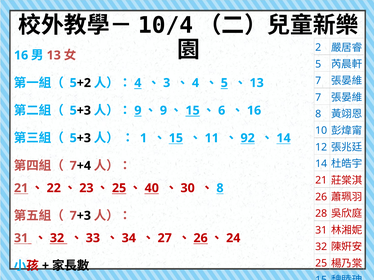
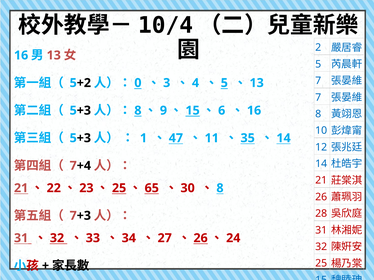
4 at (138, 83): 4 -> 0
9 at (138, 111): 9 -> 8
15 at (176, 138): 15 -> 47
92: 92 -> 35
40: 40 -> 65
